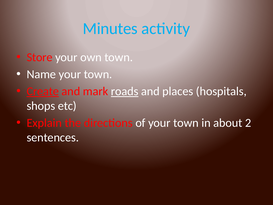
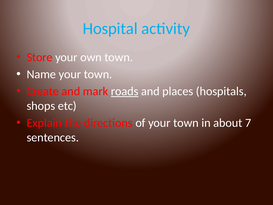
Minutes: Minutes -> Hospital
Create underline: present -> none
2: 2 -> 7
